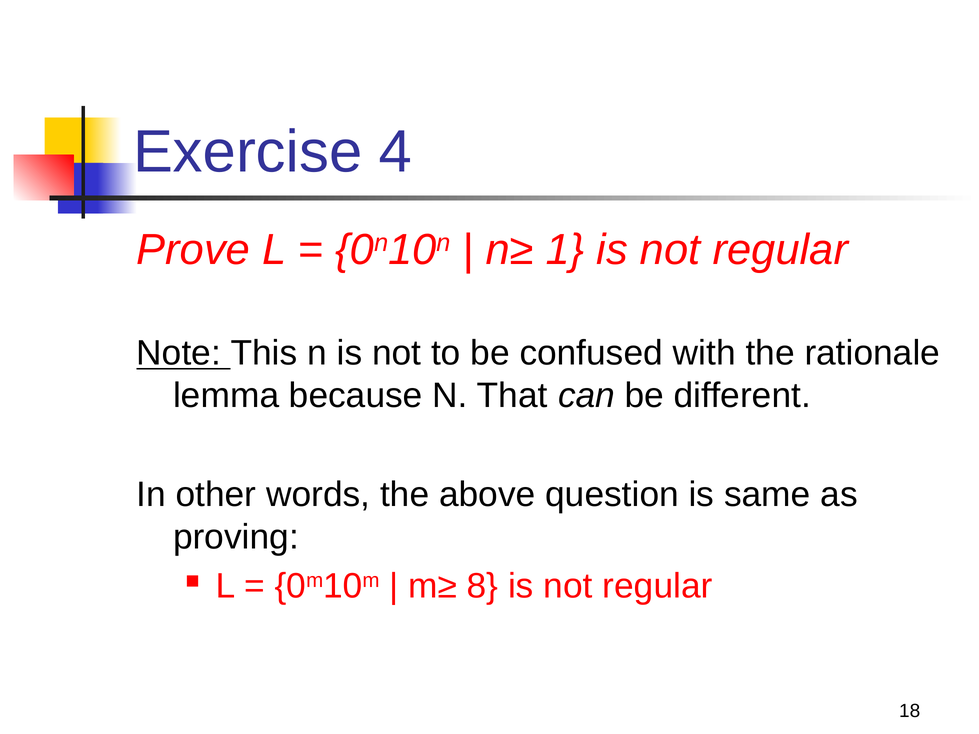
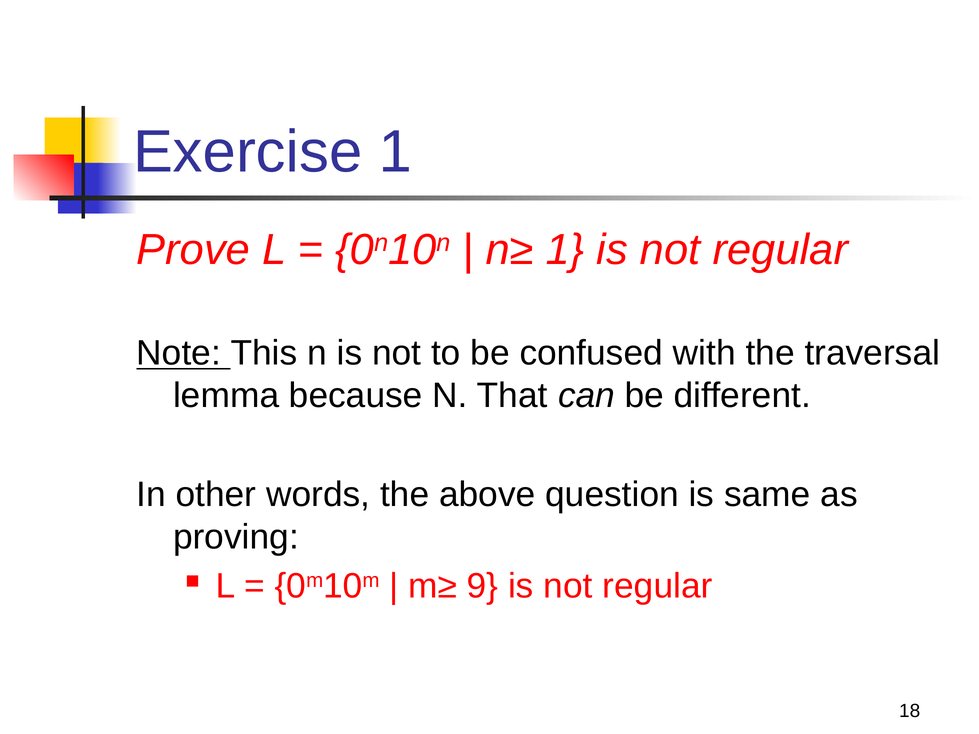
Exercise 4: 4 -> 1
rationale: rationale -> traversal
8: 8 -> 9
